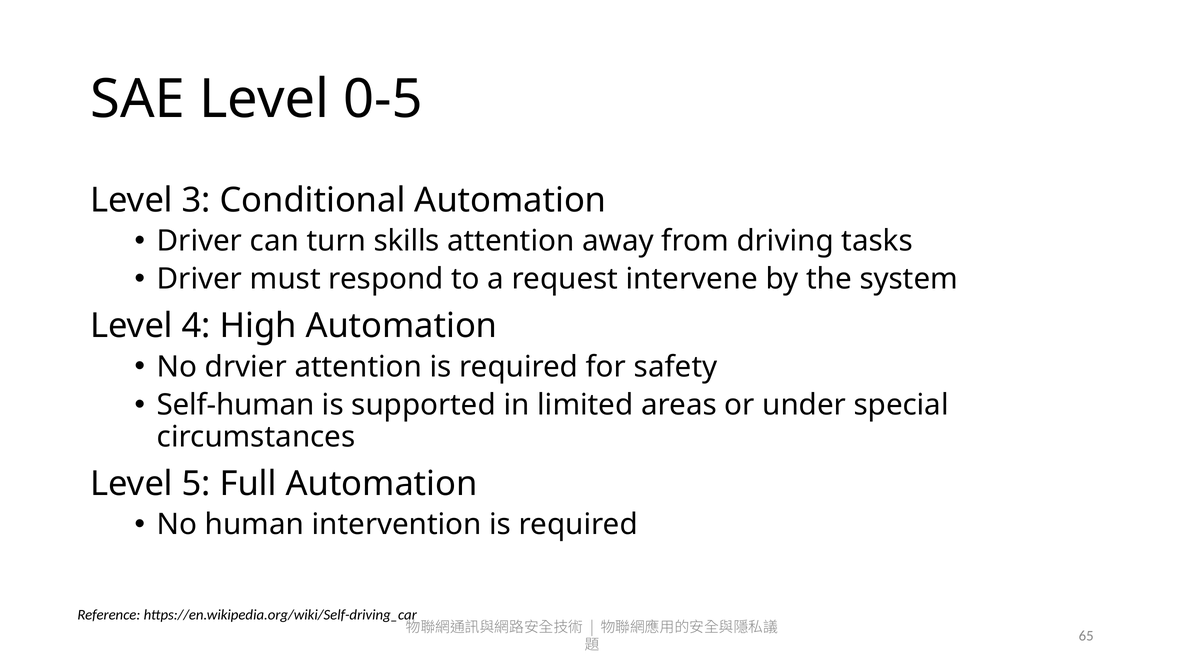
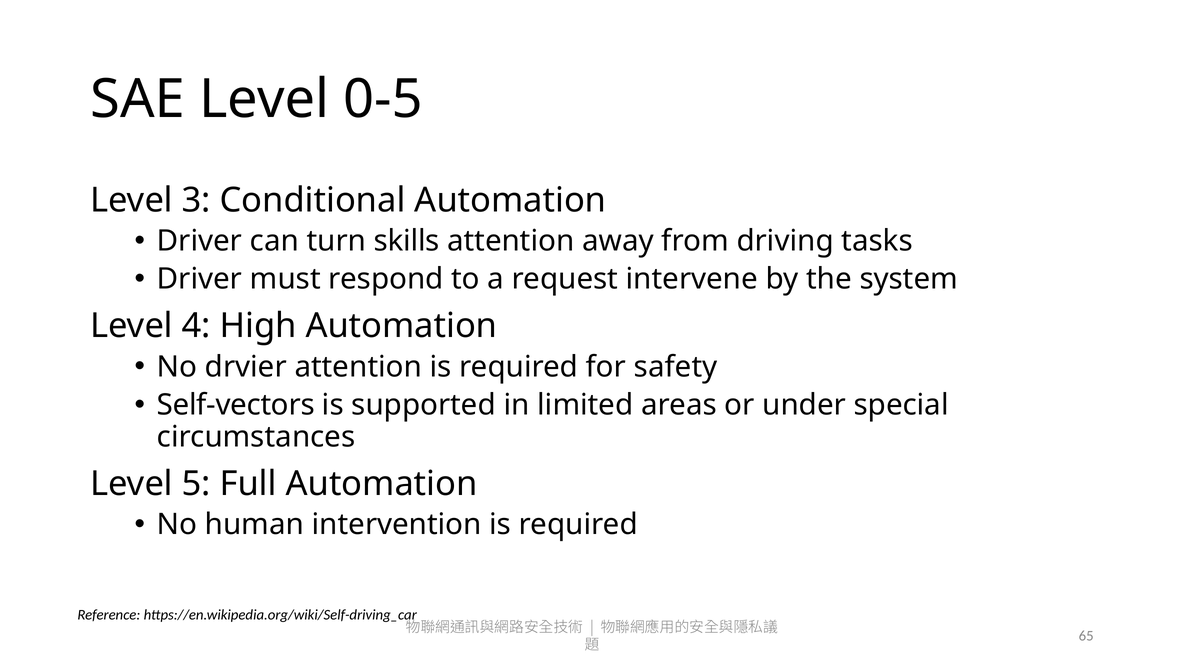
Self-human: Self-human -> Self-vectors
